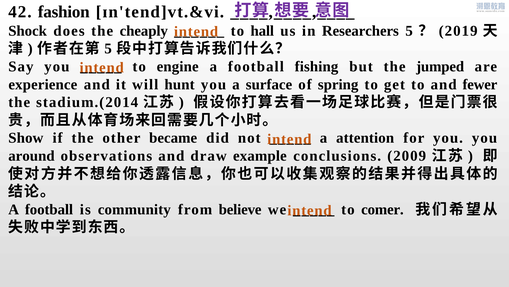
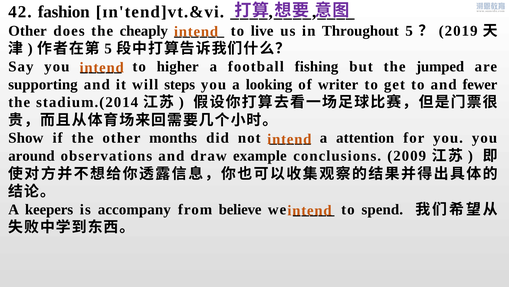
Shock at (28, 31): Shock -> Other
hall: hall -> live
Researchers: Researchers -> Throughout
engine: engine -> higher
experience: experience -> supporting
hunt: hunt -> steps
surface: surface -> looking
spring: spring -> writer
became: became -> months
football at (49, 209): football -> keepers
community: community -> accompany
comer: comer -> spend
